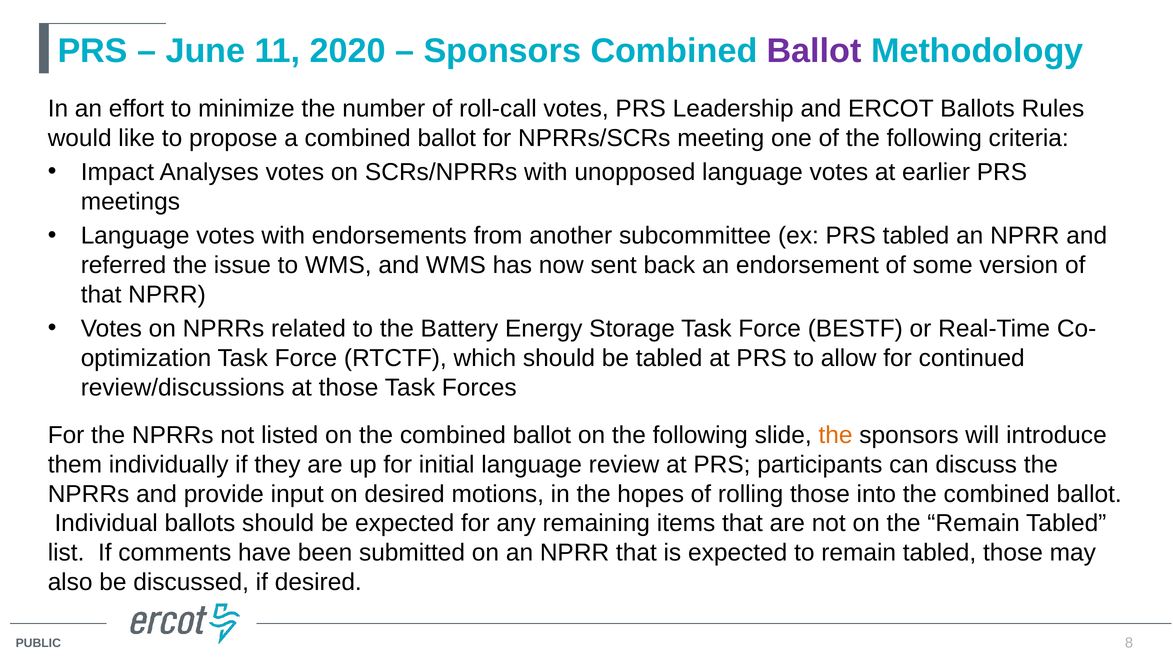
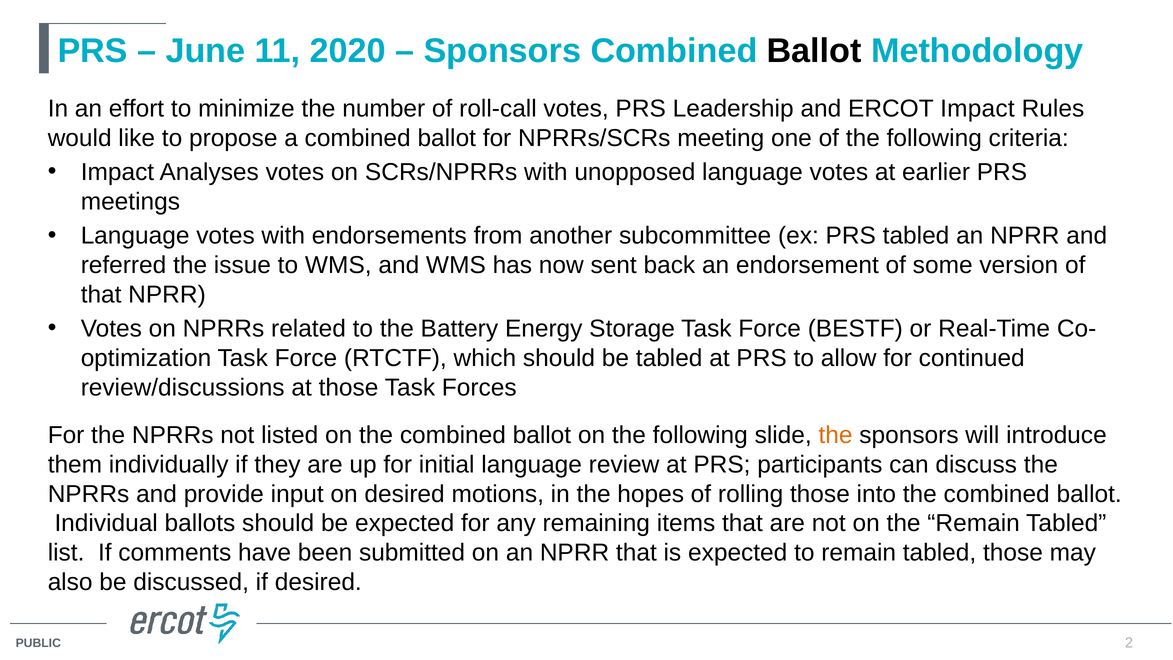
Ballot at (814, 51) colour: purple -> black
ERCOT Ballots: Ballots -> Impact
8: 8 -> 2
